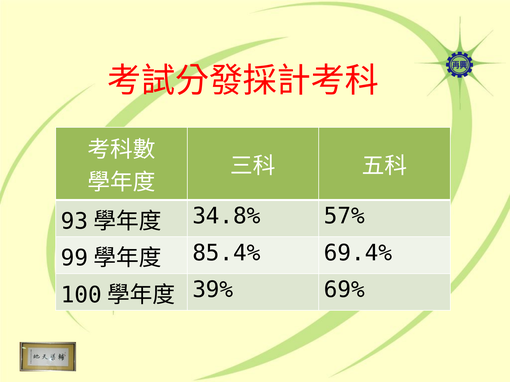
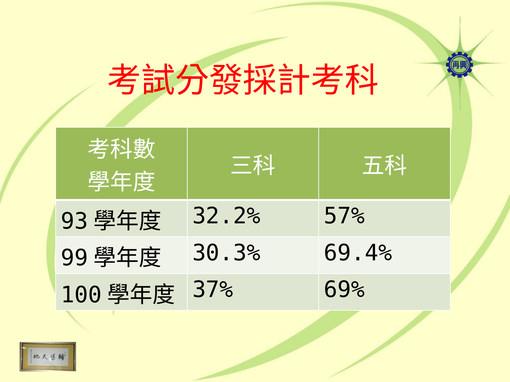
34.8%: 34.8% -> 32.2%
85.4%: 85.4% -> 30.3%
39%: 39% -> 37%
